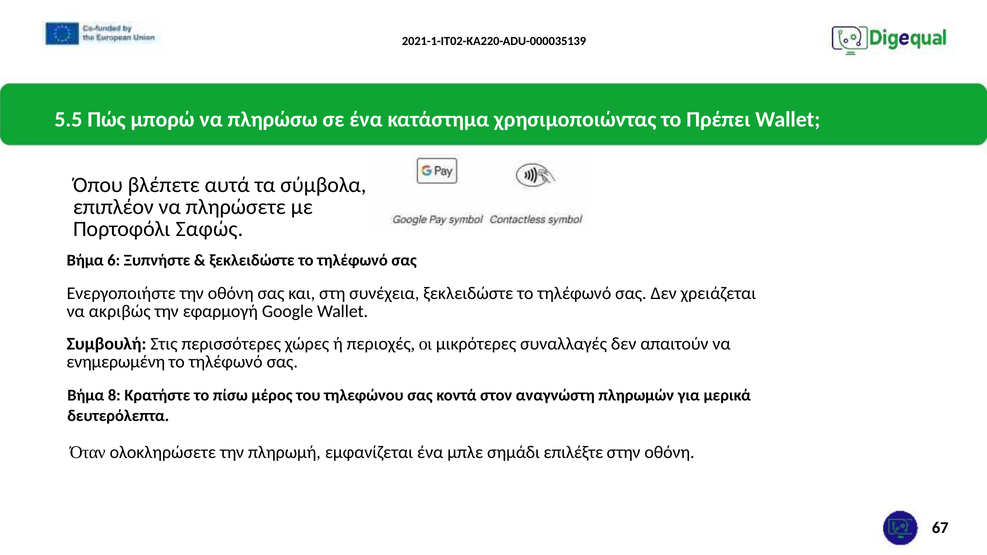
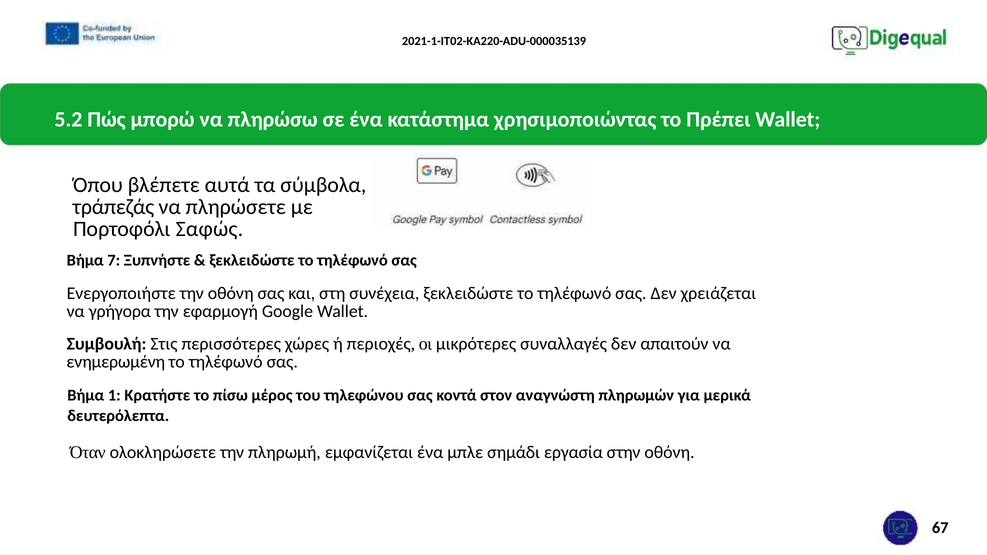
5.5: 5.5 -> 5.2
επιπλέον: επιπλέον -> τράπεζάς
6: 6 -> 7
ακριβώς: ακριβώς -> γρήγορα
8: 8 -> 1
επιλέξτε: επιλέξτε -> εργασία
